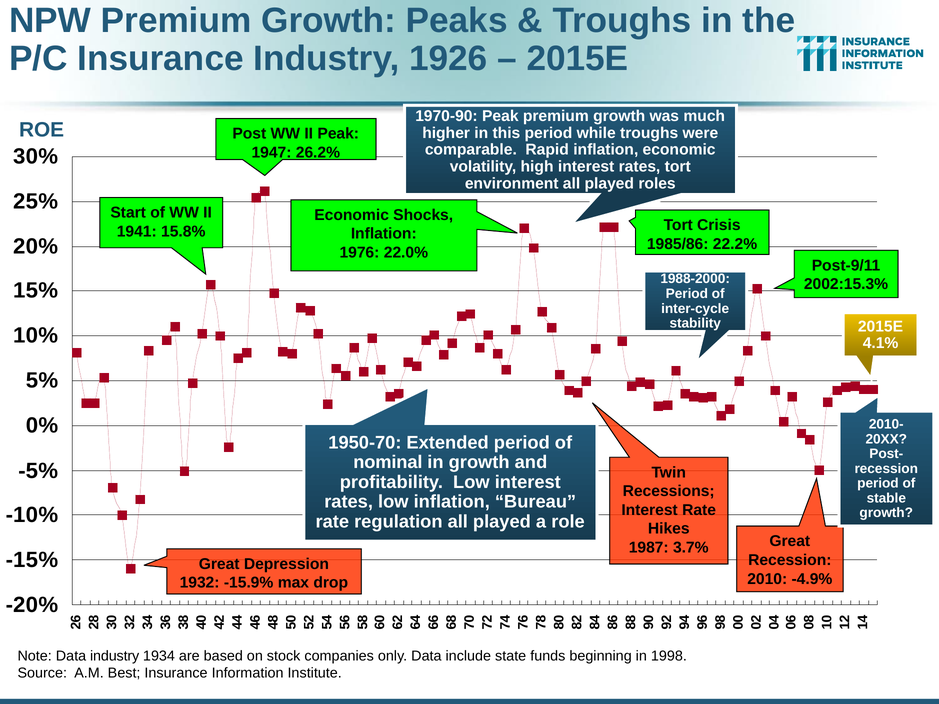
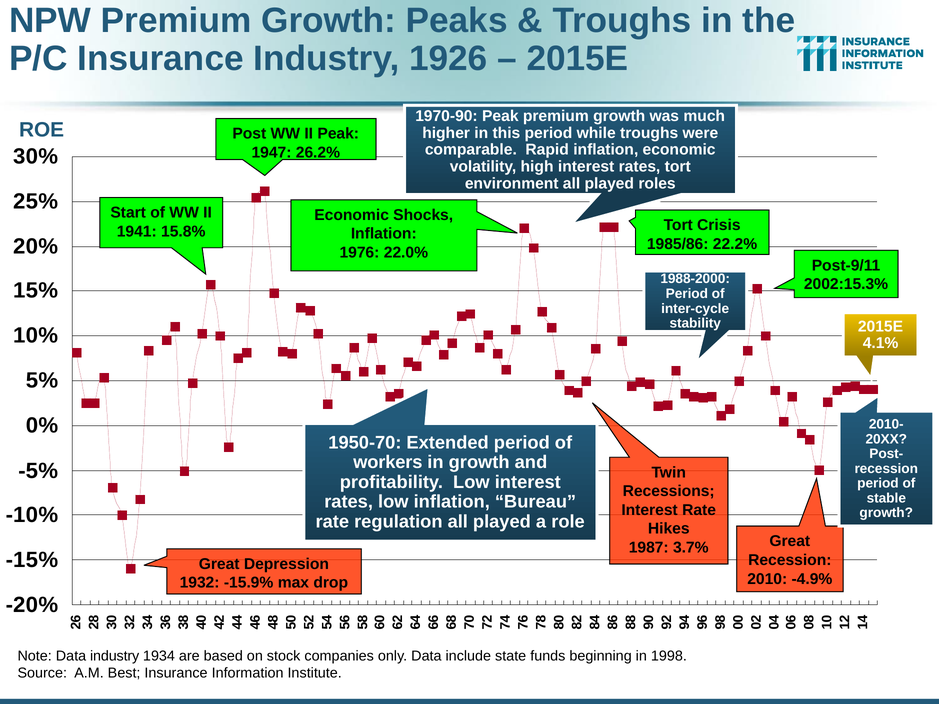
nominal: nominal -> workers
